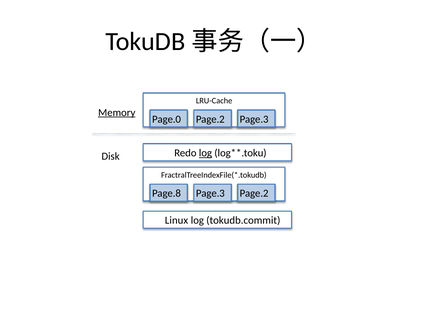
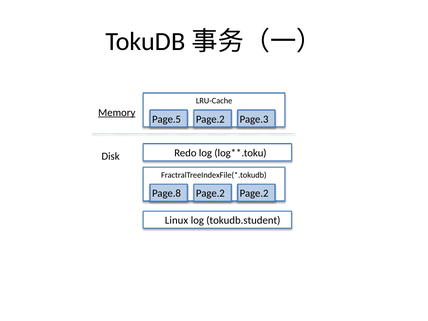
Page.0: Page.0 -> Page.5
log at (205, 153) underline: present -> none
Page.8 Page.3: Page.3 -> Page.2
tokudb.commit: tokudb.commit -> tokudb.student
